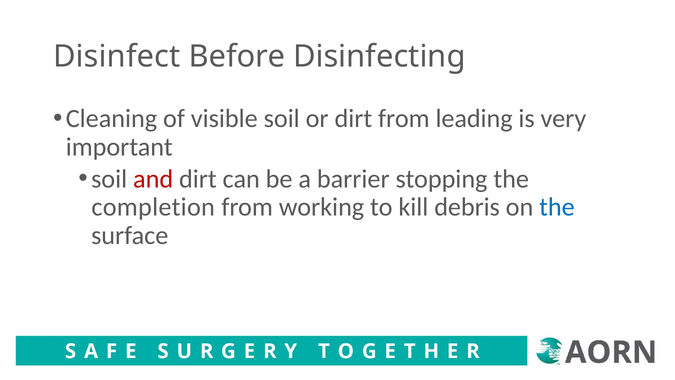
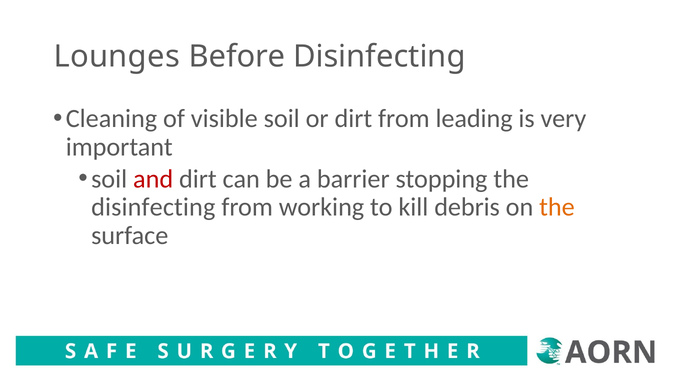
Disinfect: Disinfect -> Lounges
completion at (153, 207): completion -> disinfecting
the at (557, 207) colour: blue -> orange
